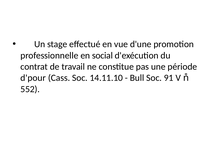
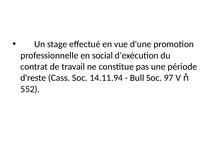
d'pour: d'pour -> d'reste
14.11.10: 14.11.10 -> 14.11.94
91: 91 -> 97
